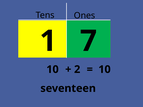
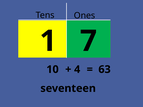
2: 2 -> 4
10 at (105, 70): 10 -> 63
